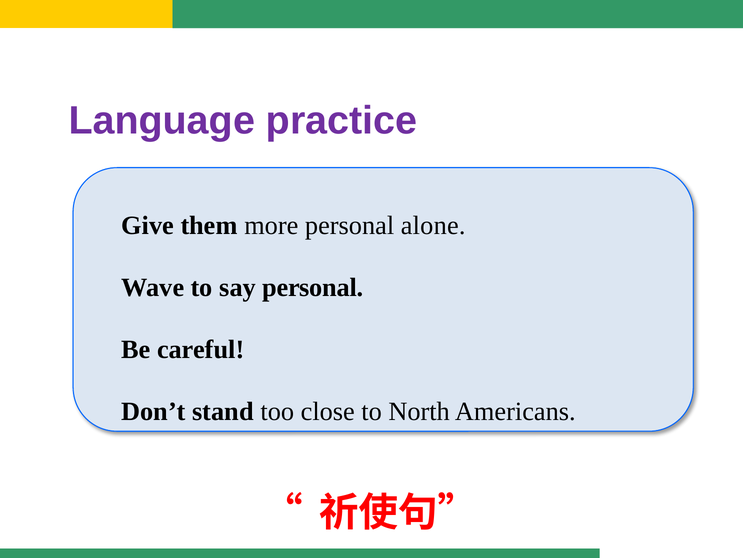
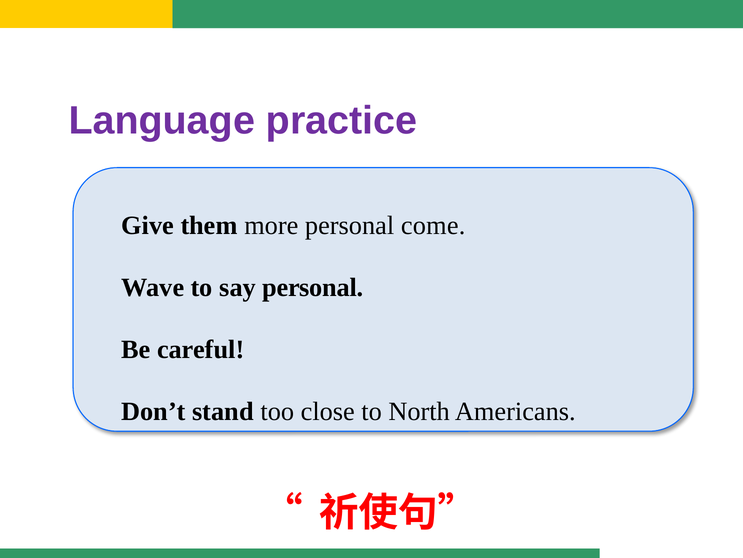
alone: alone -> come
